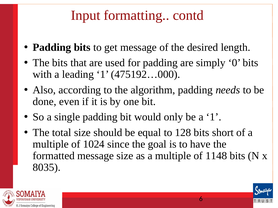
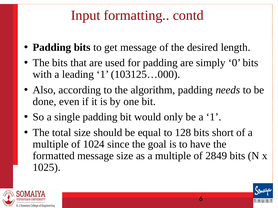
475192…000: 475192…000 -> 103125…000
1148: 1148 -> 2849
8035: 8035 -> 1025
